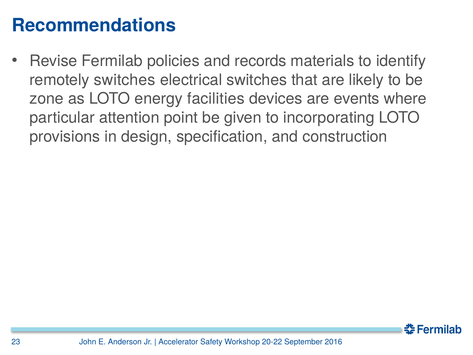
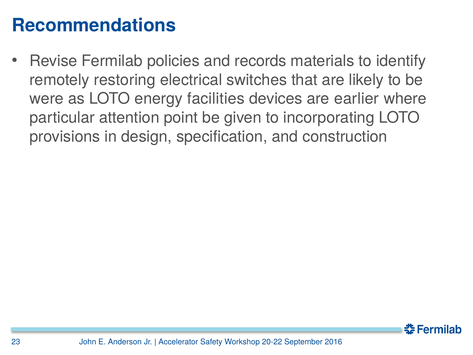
remotely switches: switches -> restoring
zone: zone -> were
events: events -> earlier
